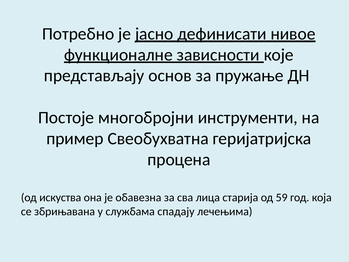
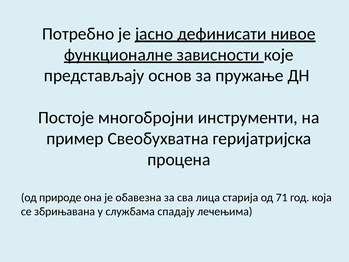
искуства: искуства -> природе
59: 59 -> 71
